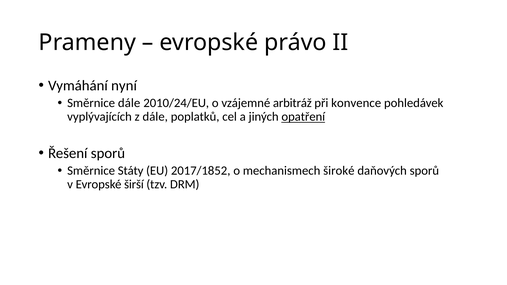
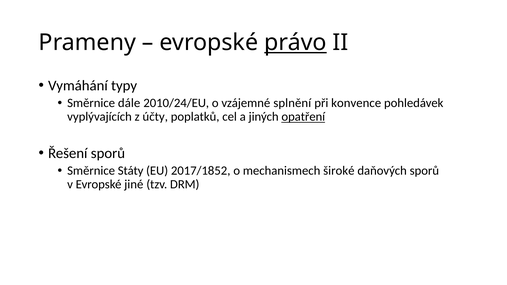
právo underline: none -> present
nyní: nyní -> typy
arbitráž: arbitráž -> splnění
z dále: dále -> účty
širší: širší -> jiné
